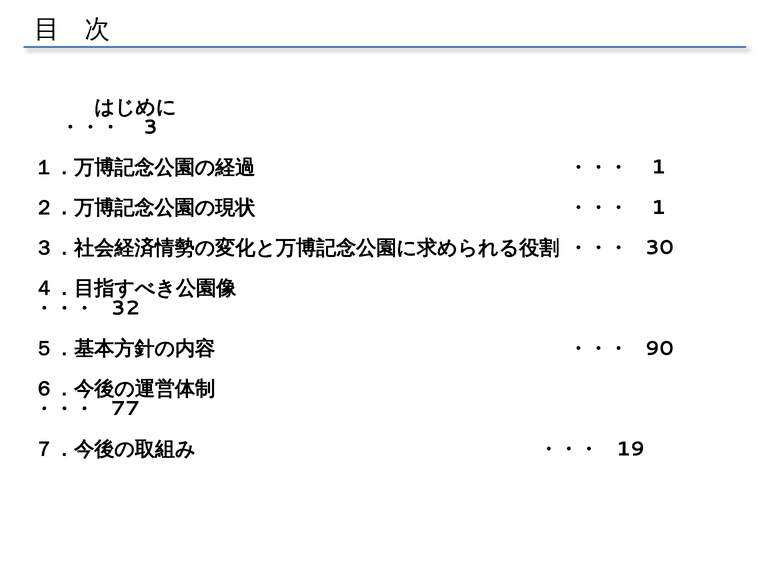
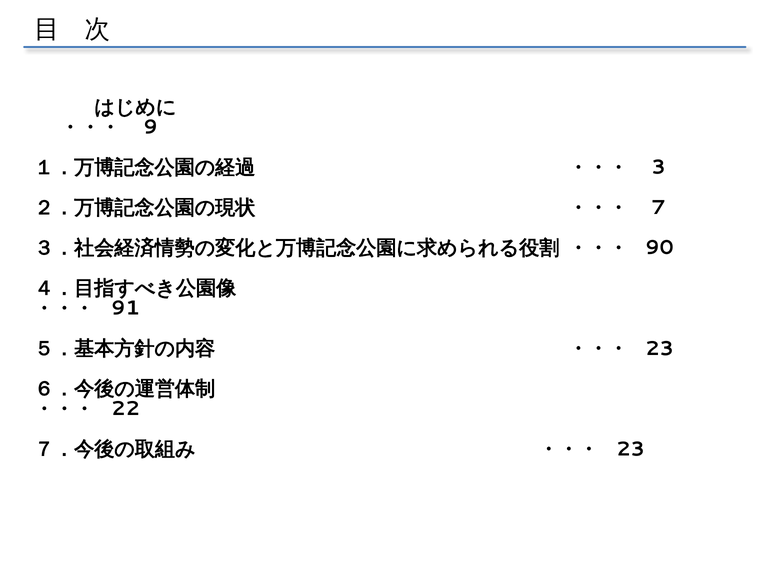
3: 3 -> 9
1 at (658, 167): 1 -> 3
1 at (658, 208): 1 -> 7
30: 30 -> 90
32: 32 -> 91
90 at (660, 349): 90 -> 23
77: 77 -> 22
19 at (631, 449): 19 -> 23
